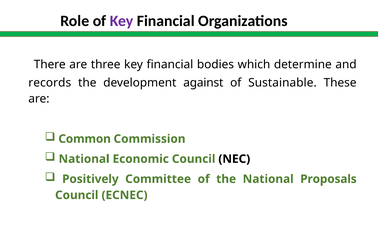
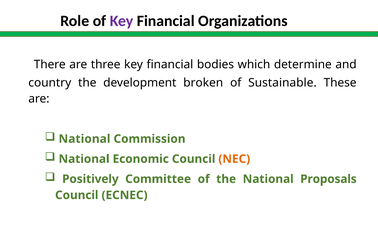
records: records -> country
against: against -> broken
Common at (85, 139): Common -> National
NEC colour: black -> orange
